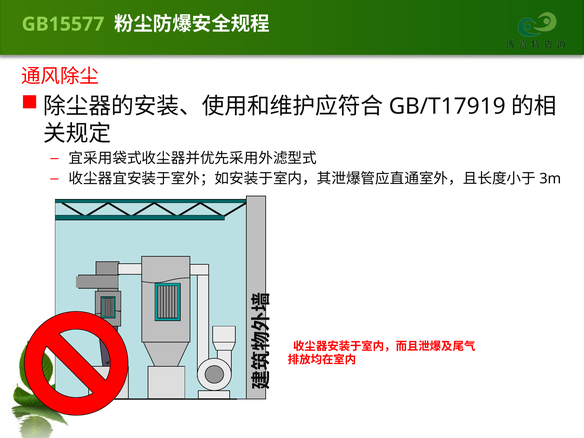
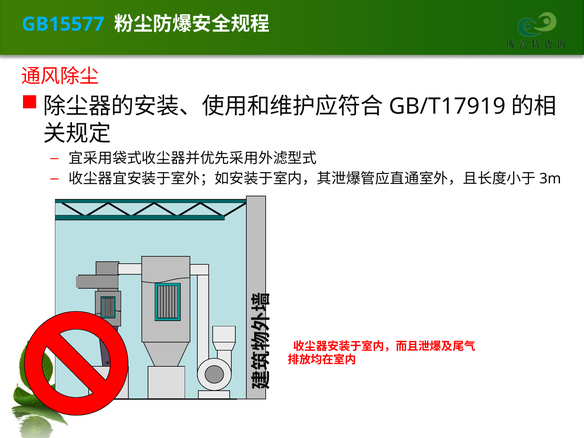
GB15577 colour: light green -> light blue
